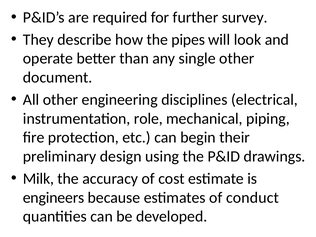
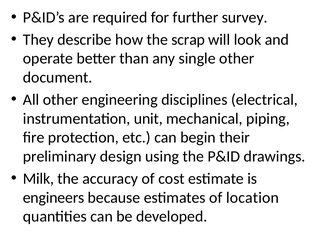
pipes: pipes -> scrap
role: role -> unit
conduct: conduct -> location
